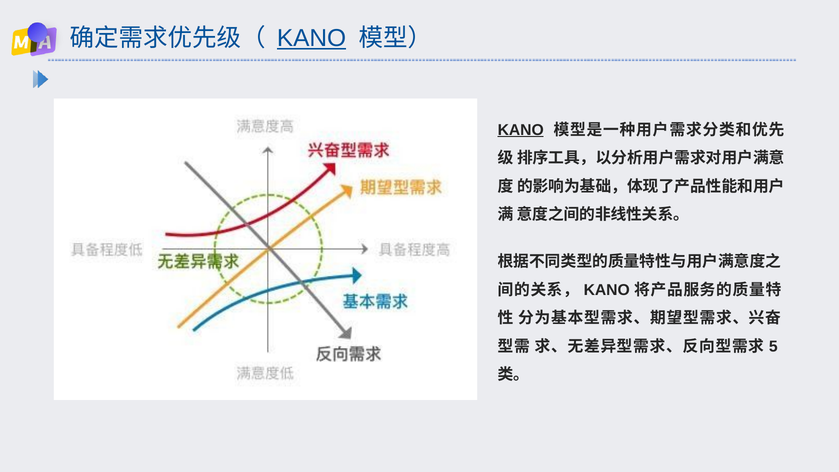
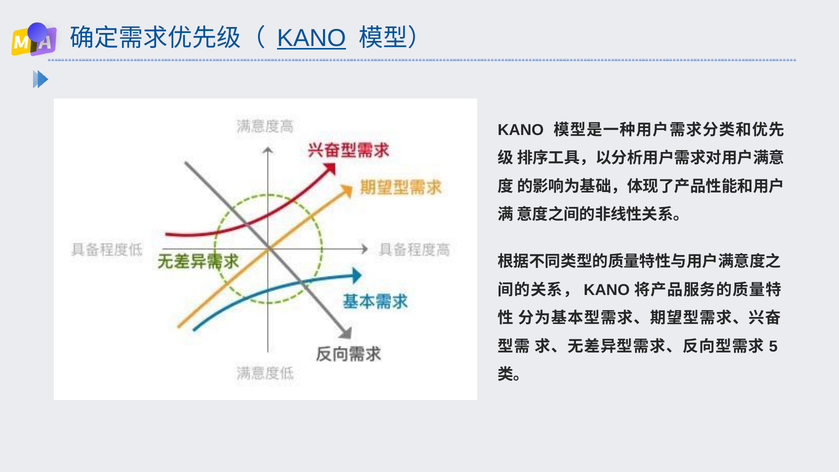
KANO at (521, 130) underline: present -> none
